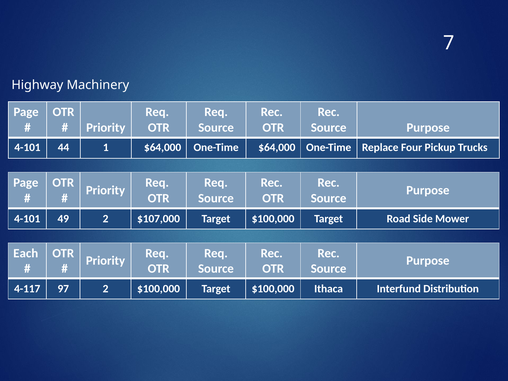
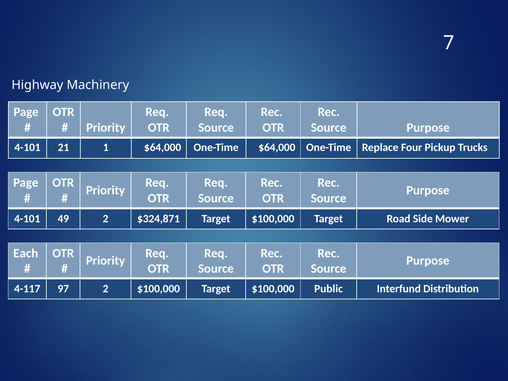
44: 44 -> 21
$107,000: $107,000 -> $324,871
Ithaca: Ithaca -> Public
